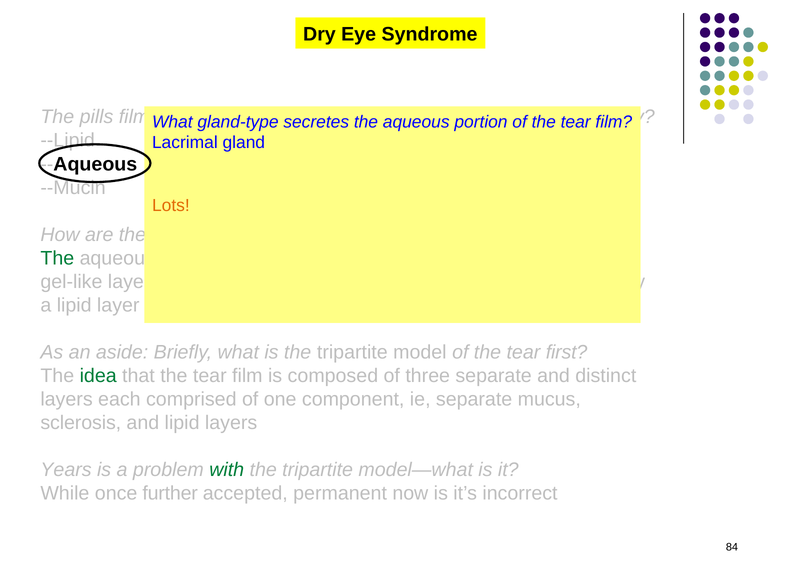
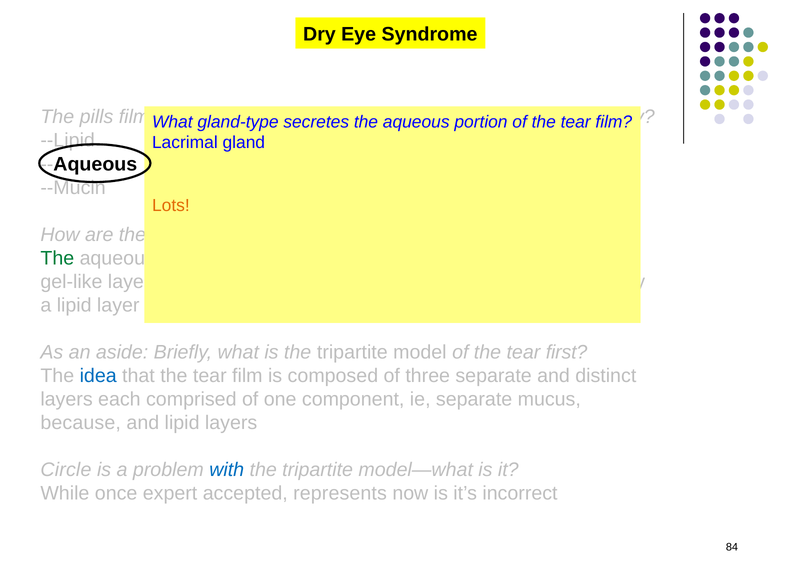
idea colour: green -> blue
sclerosis: sclerosis -> because
Years: Years -> Circle
with colour: green -> blue
further: further -> expert
permanent: permanent -> represents
